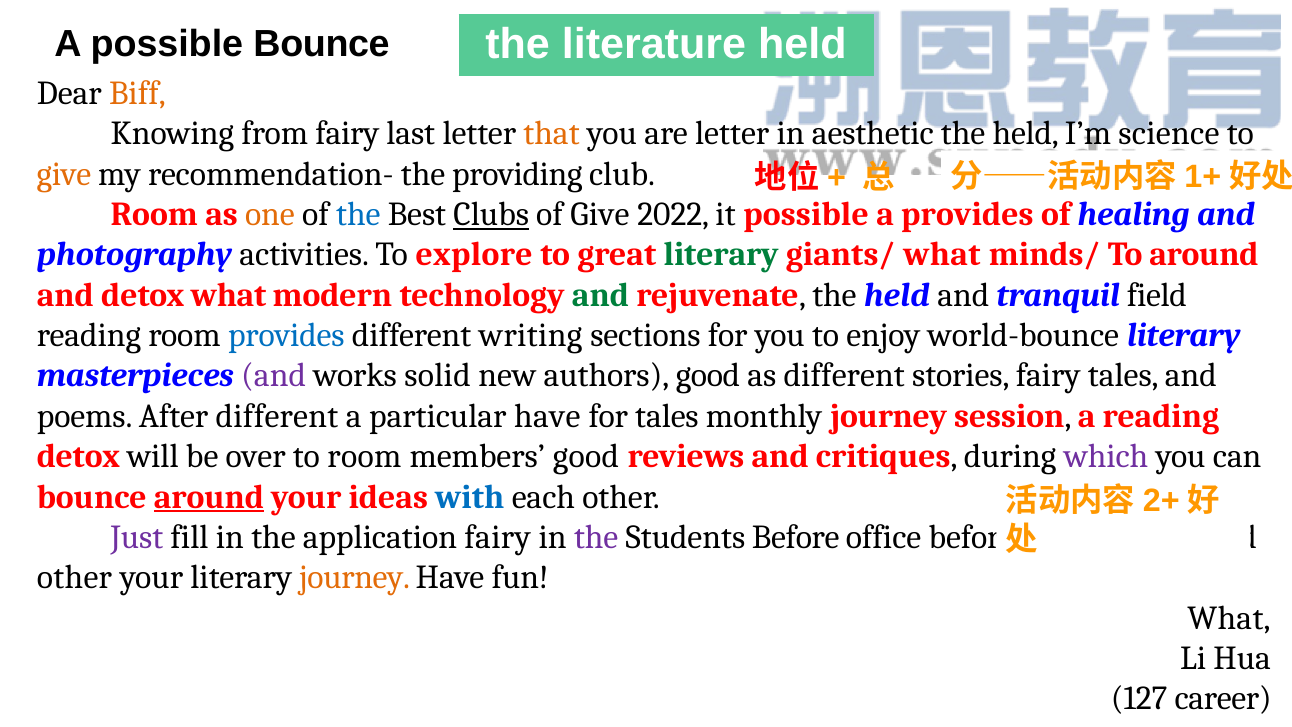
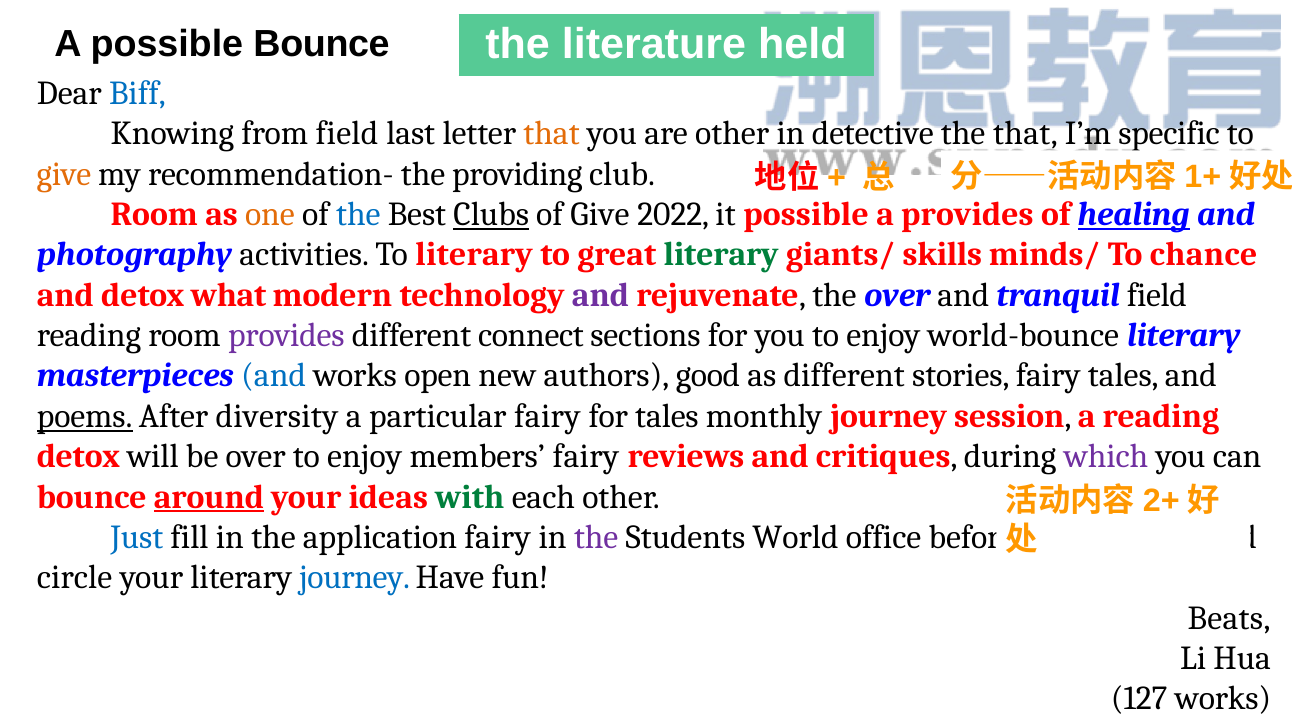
Biff colour: orange -> blue
from fairy: fairy -> field
are letter: letter -> other
aesthetic: aesthetic -> detective
held at (1026, 134): held -> that
science: science -> specific
healing underline: none -> present
To explore: explore -> literary
giants/ what: what -> skills
To around: around -> chance
and at (601, 295) colour: green -> purple
rejuvenate the held: held -> over
provides at (286, 335) colour: blue -> purple
writing: writing -> connect
and at (274, 376) colour: purple -> blue
solid: solid -> open
poems underline: none -> present
After different: different -> diversity
particular have: have -> fairy
room at (364, 456): room -> enjoy
members good: good -> fairy
with colour: blue -> green
Just colour: purple -> blue
Students Before: Before -> World
other at (74, 578): other -> circle
journey at (355, 578) colour: orange -> blue
What at (1229, 618): What -> Beats
127 career: career -> works
